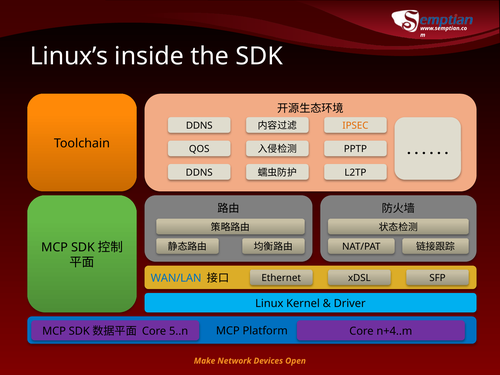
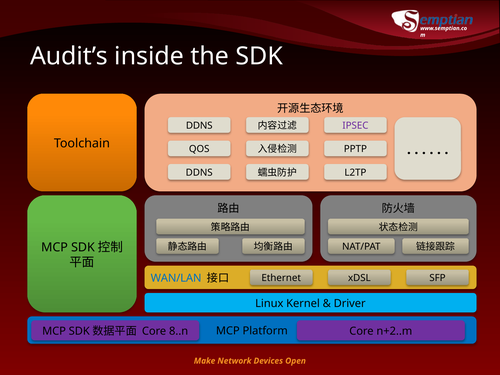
Linux’s: Linux’s -> Audit’s
IPSEC colour: orange -> purple
5..n: 5..n -> 8..n
n+4..m: n+4..m -> n+2..m
